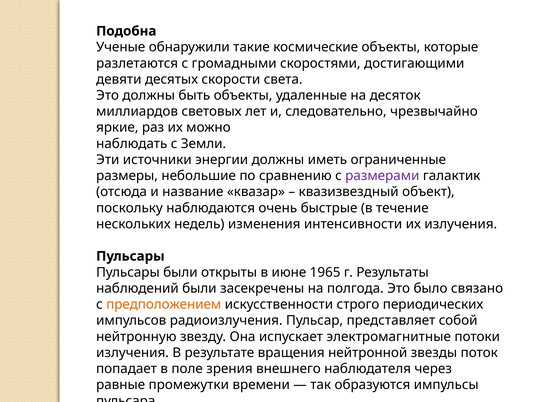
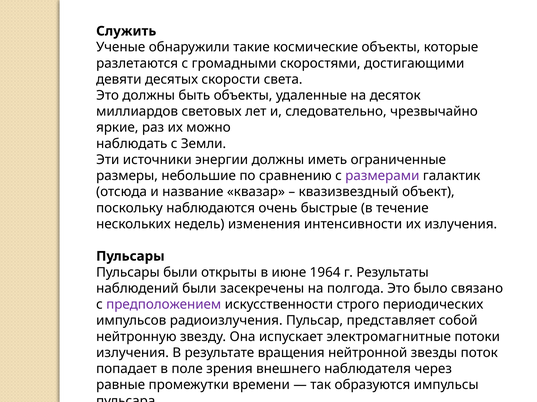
Подобна: Подобна -> Служить
1965: 1965 -> 1964
предположением colour: orange -> purple
